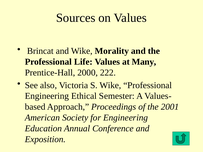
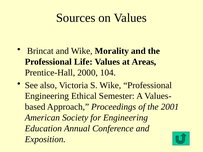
Many: Many -> Areas
222: 222 -> 104
